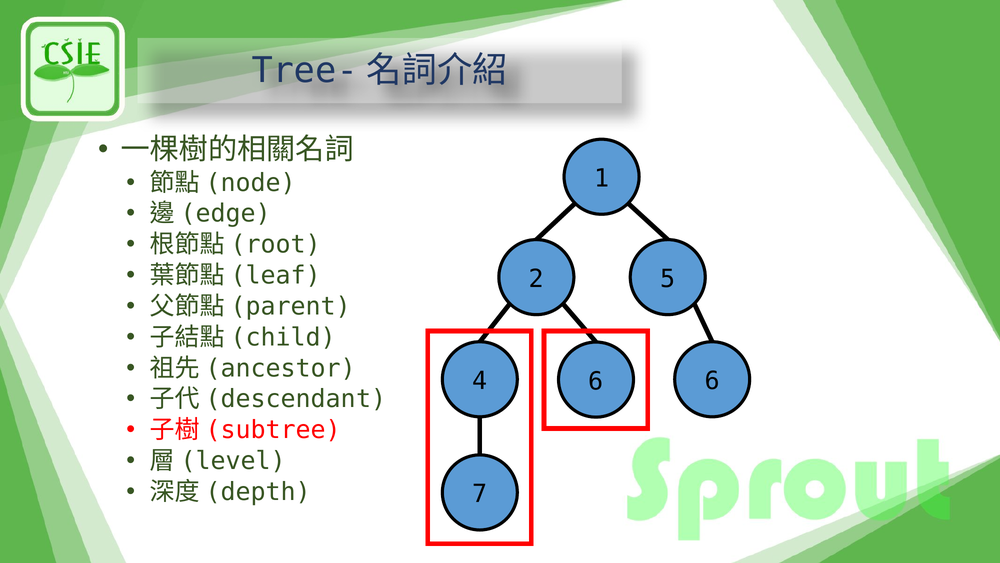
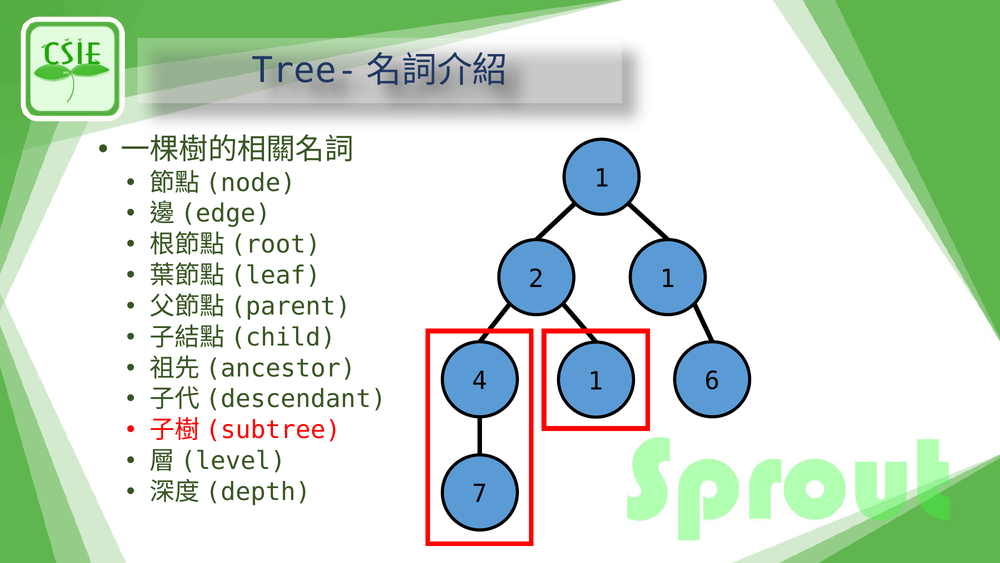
2 5: 5 -> 1
4 6: 6 -> 1
